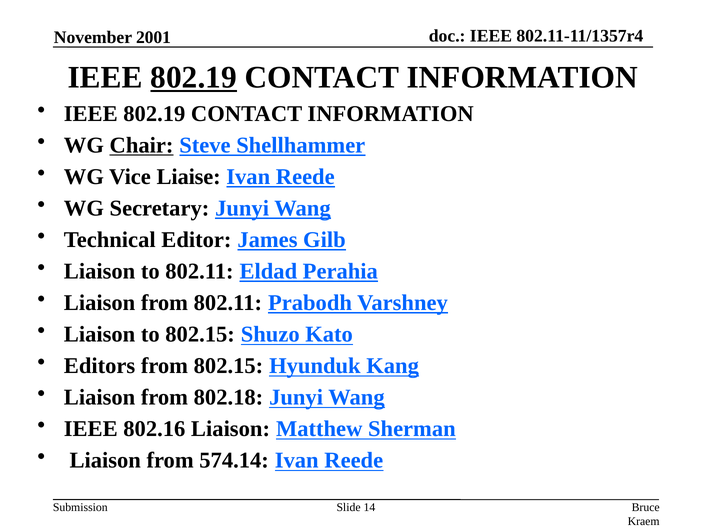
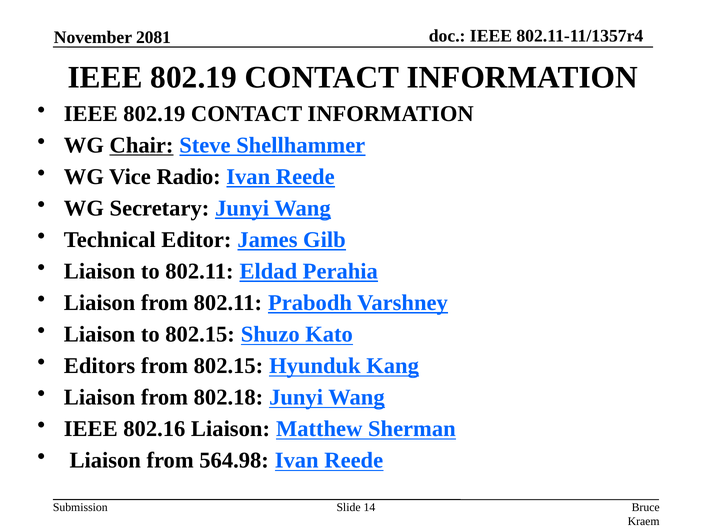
2001: 2001 -> 2081
802.19 at (194, 77) underline: present -> none
Liaise: Liaise -> Radio
574.14: 574.14 -> 564.98
